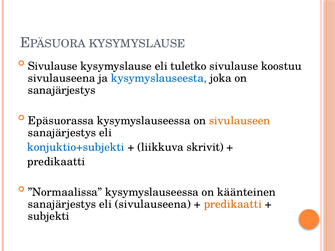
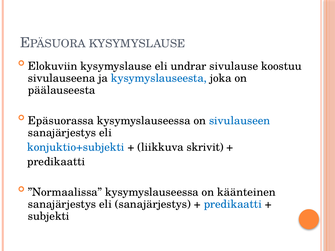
Sivulause at (53, 66): Sivulause -> Elokuviin
tuletko: tuletko -> undrar
sanajärjestys at (62, 90): sanajärjestys -> päälauseesta
sivulauseen colour: orange -> blue
eli sivulauseena: sivulauseena -> sanajärjestys
predikaatti at (233, 204) colour: orange -> blue
